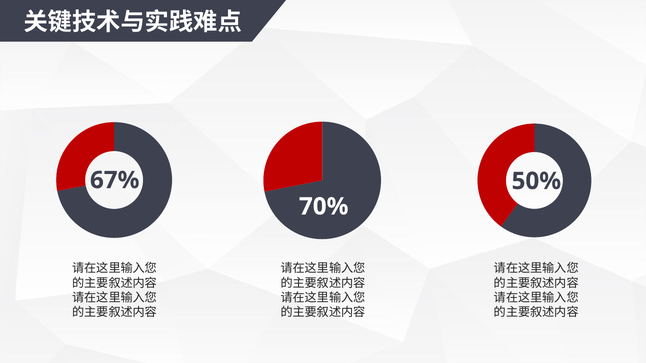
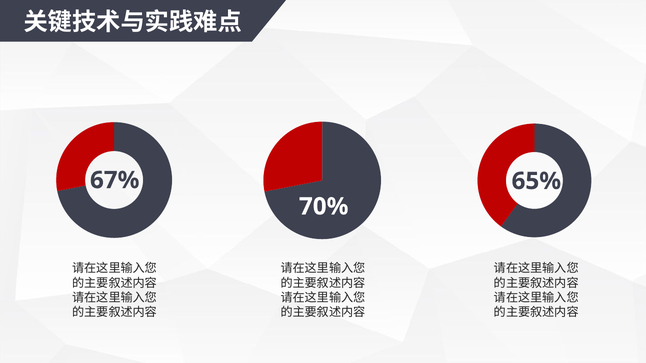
50%: 50% -> 65%
